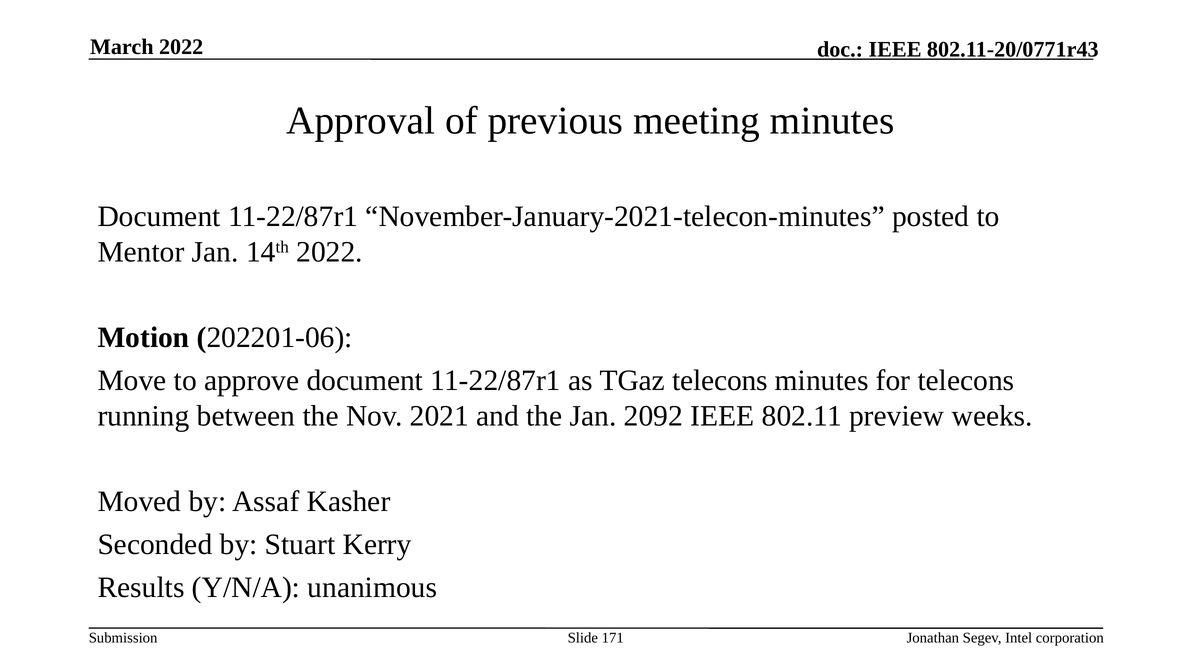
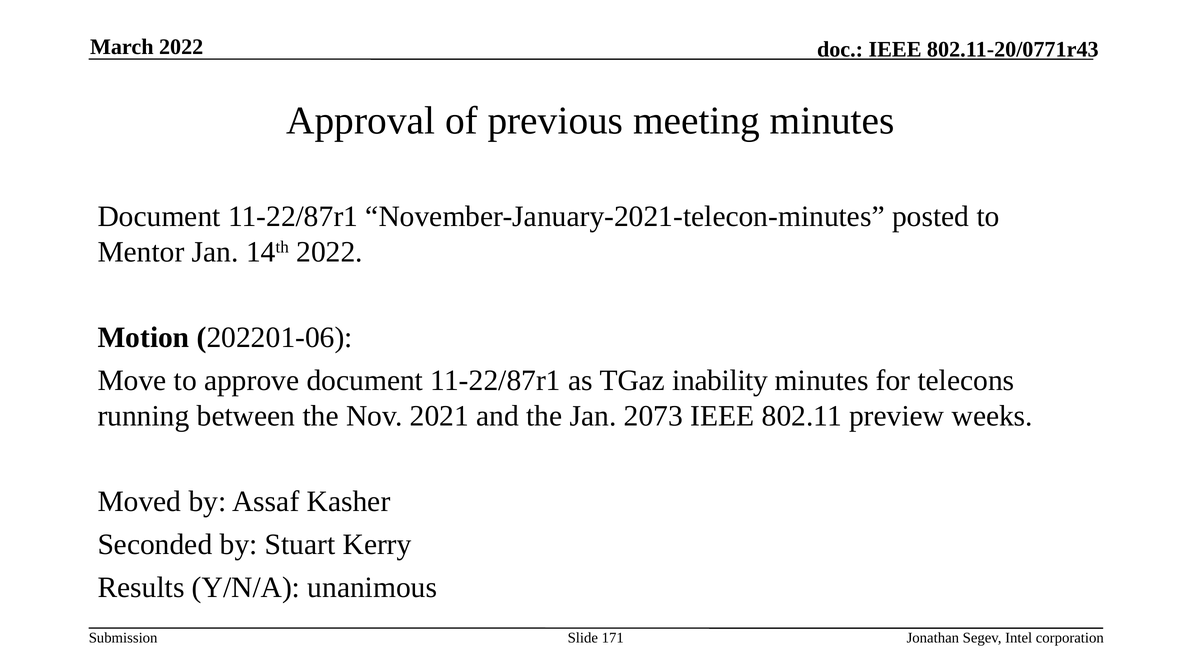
TGaz telecons: telecons -> inability
2092: 2092 -> 2073
